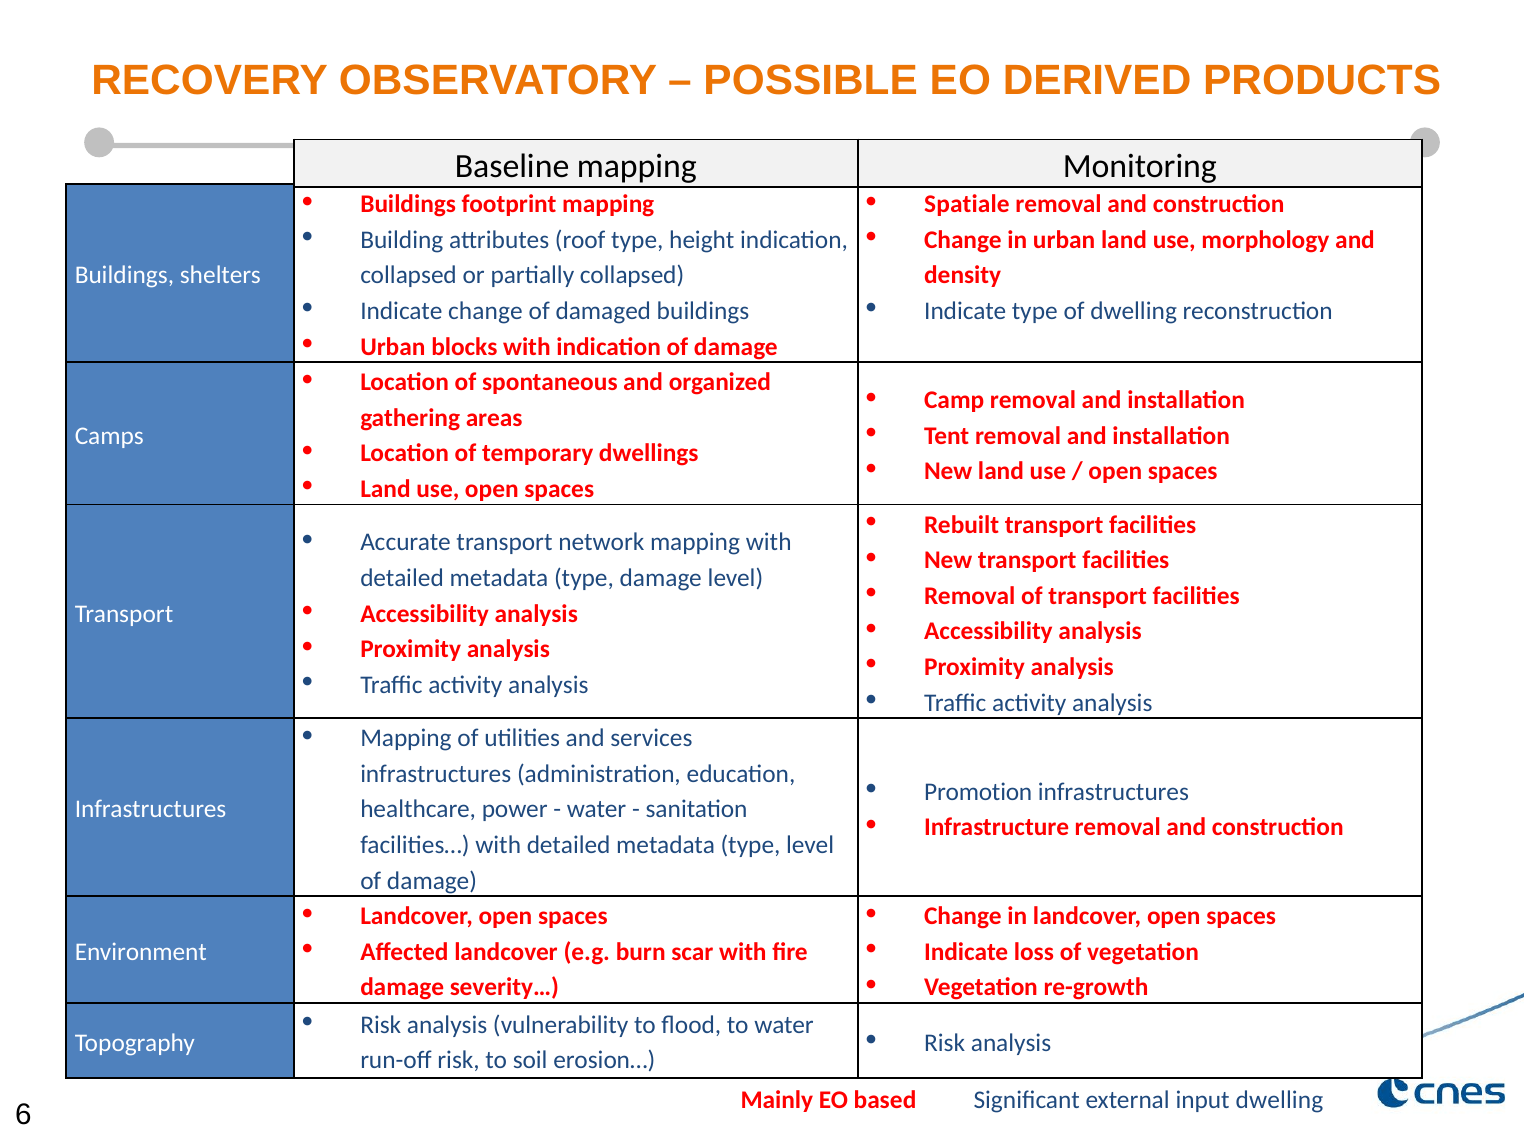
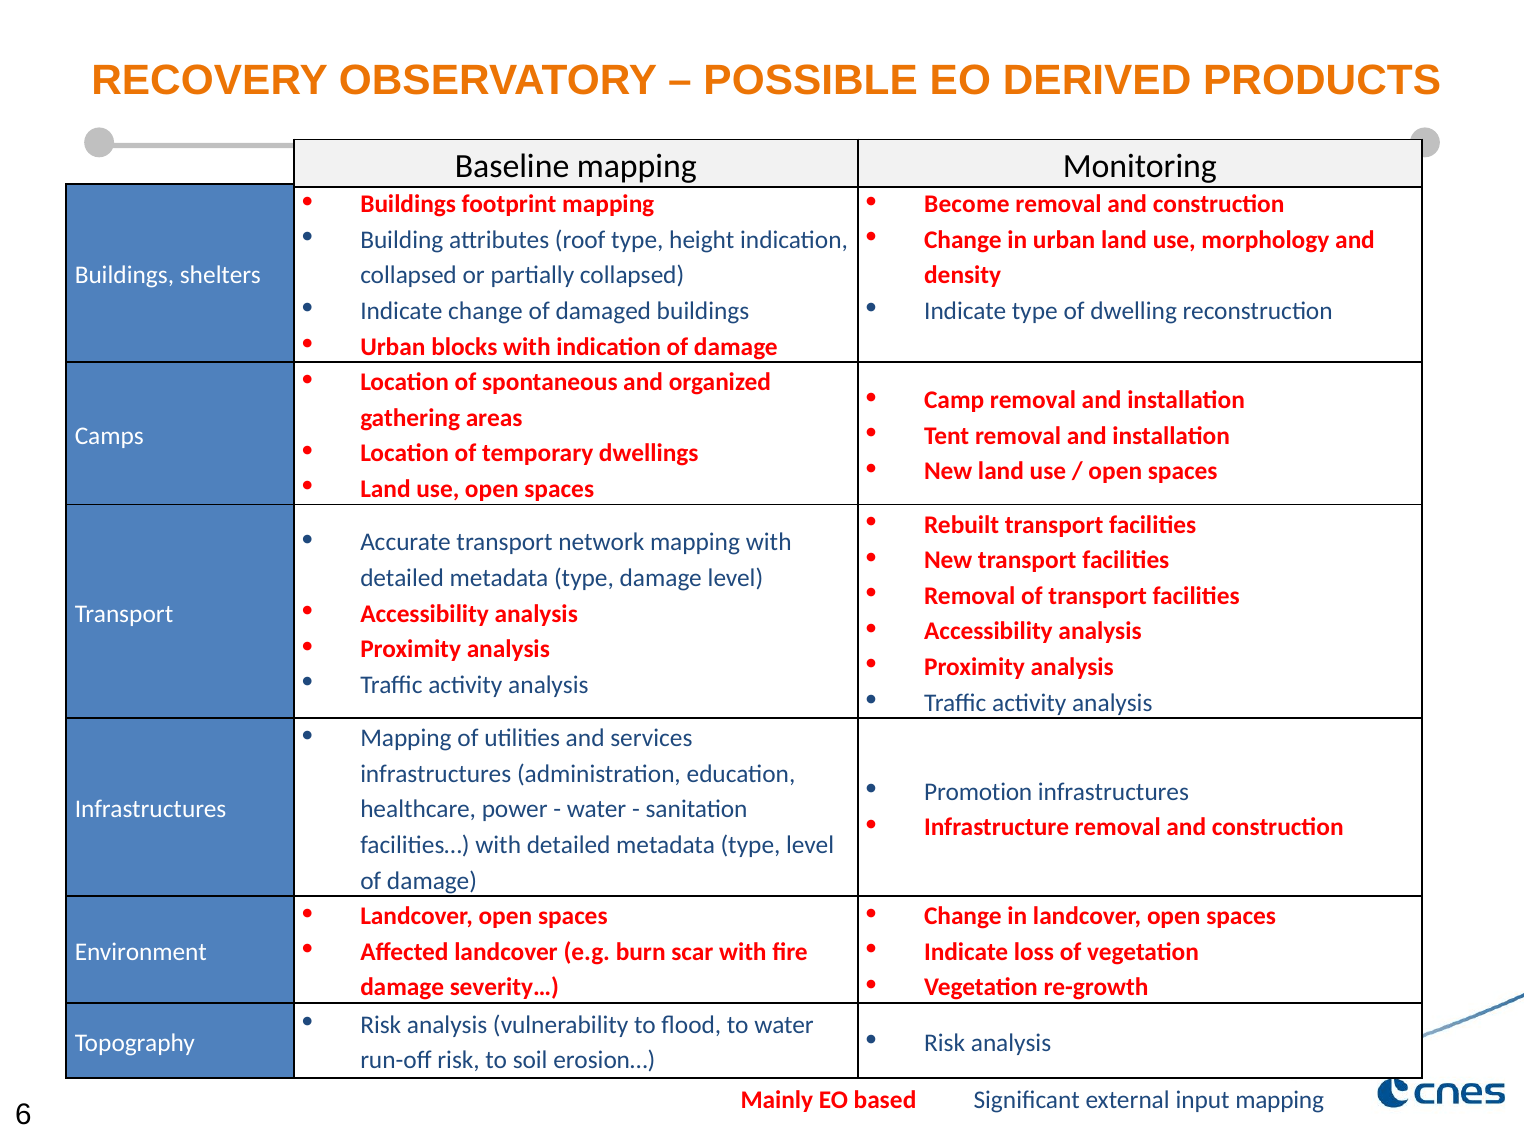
Spatiale: Spatiale -> Become
input dwelling: dwelling -> mapping
